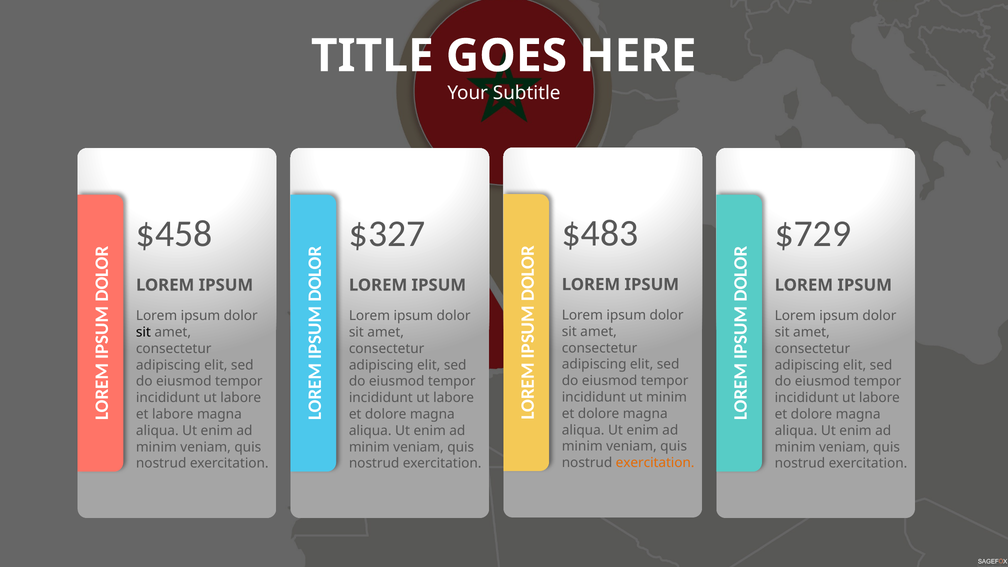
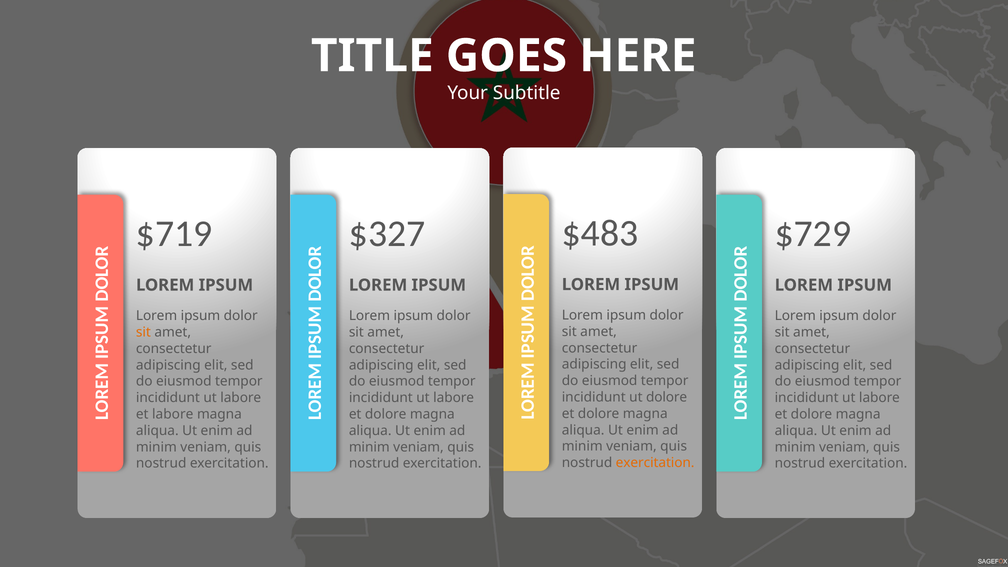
$458: $458 -> $719
sit at (143, 332) colour: black -> orange
ut minim: minim -> dolore
